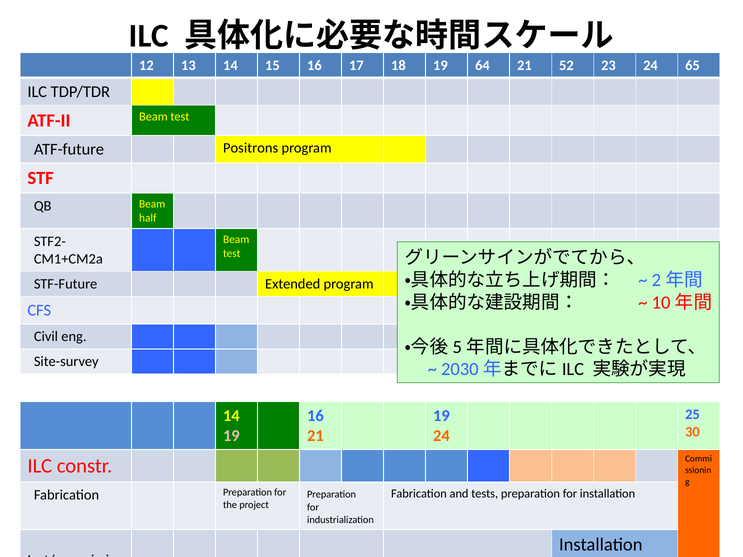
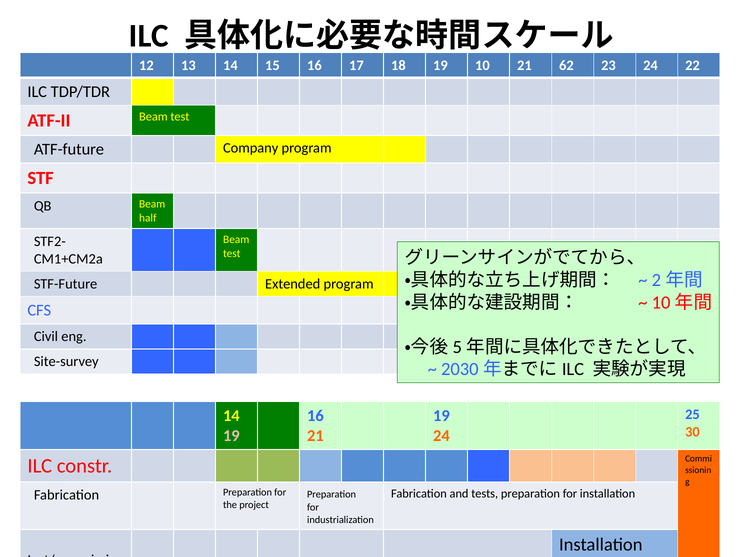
64: 64 -> 10
52: 52 -> 62
65: 65 -> 22
Positrons: Positrons -> Company
